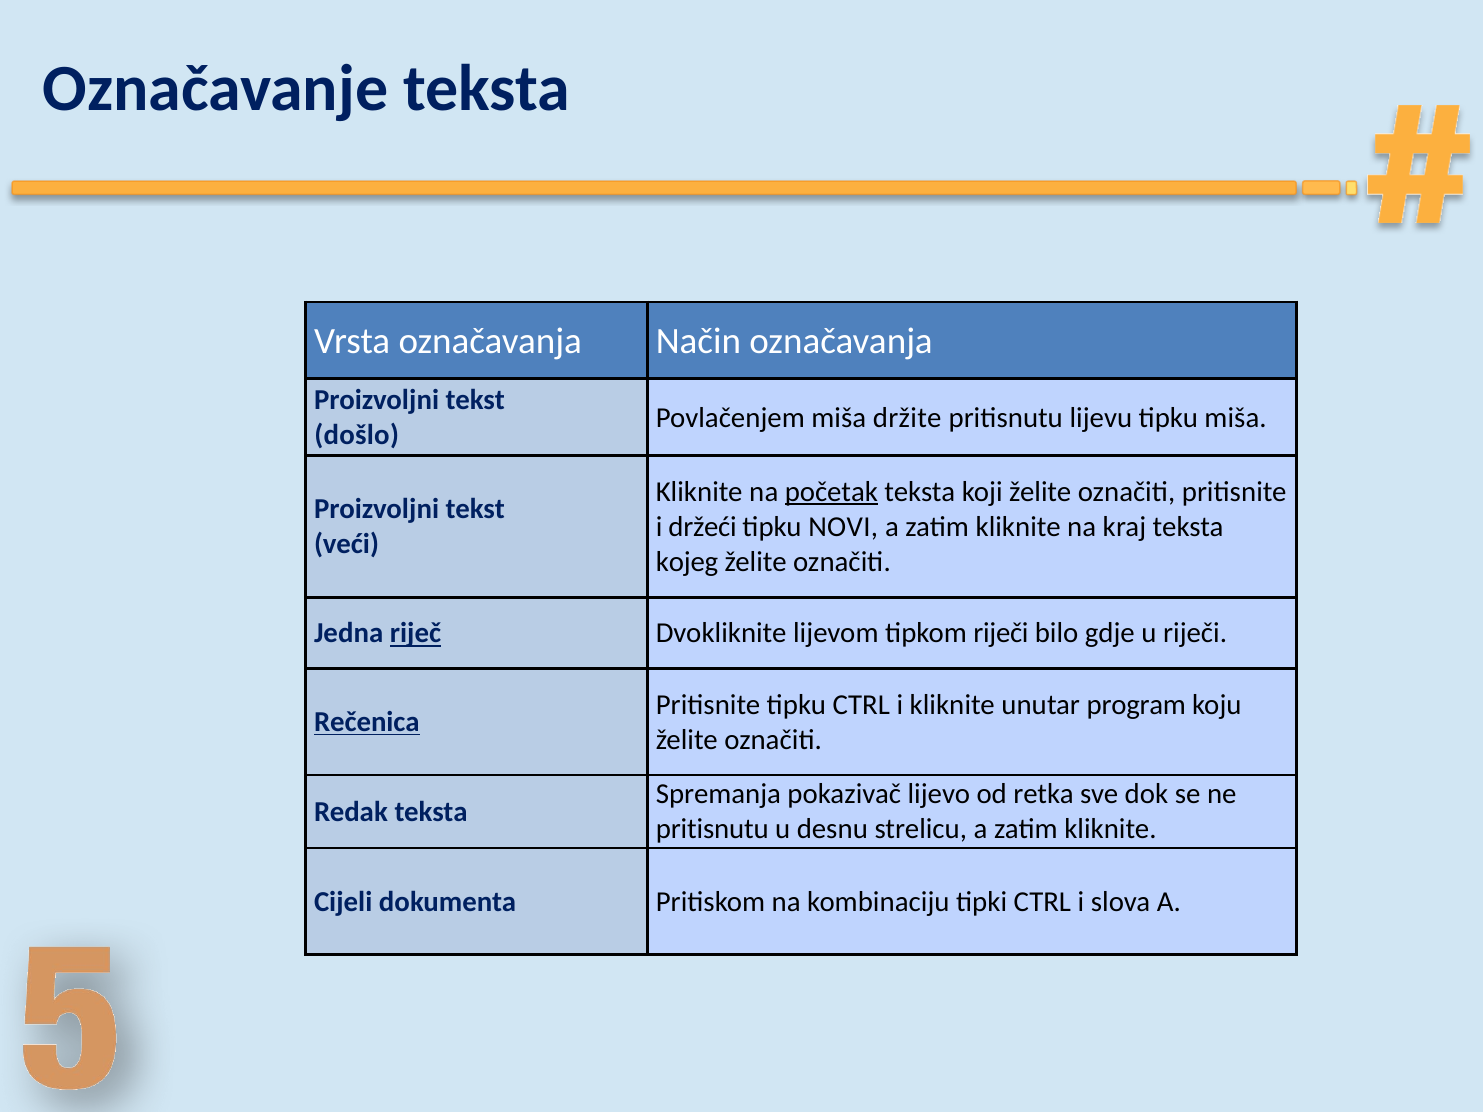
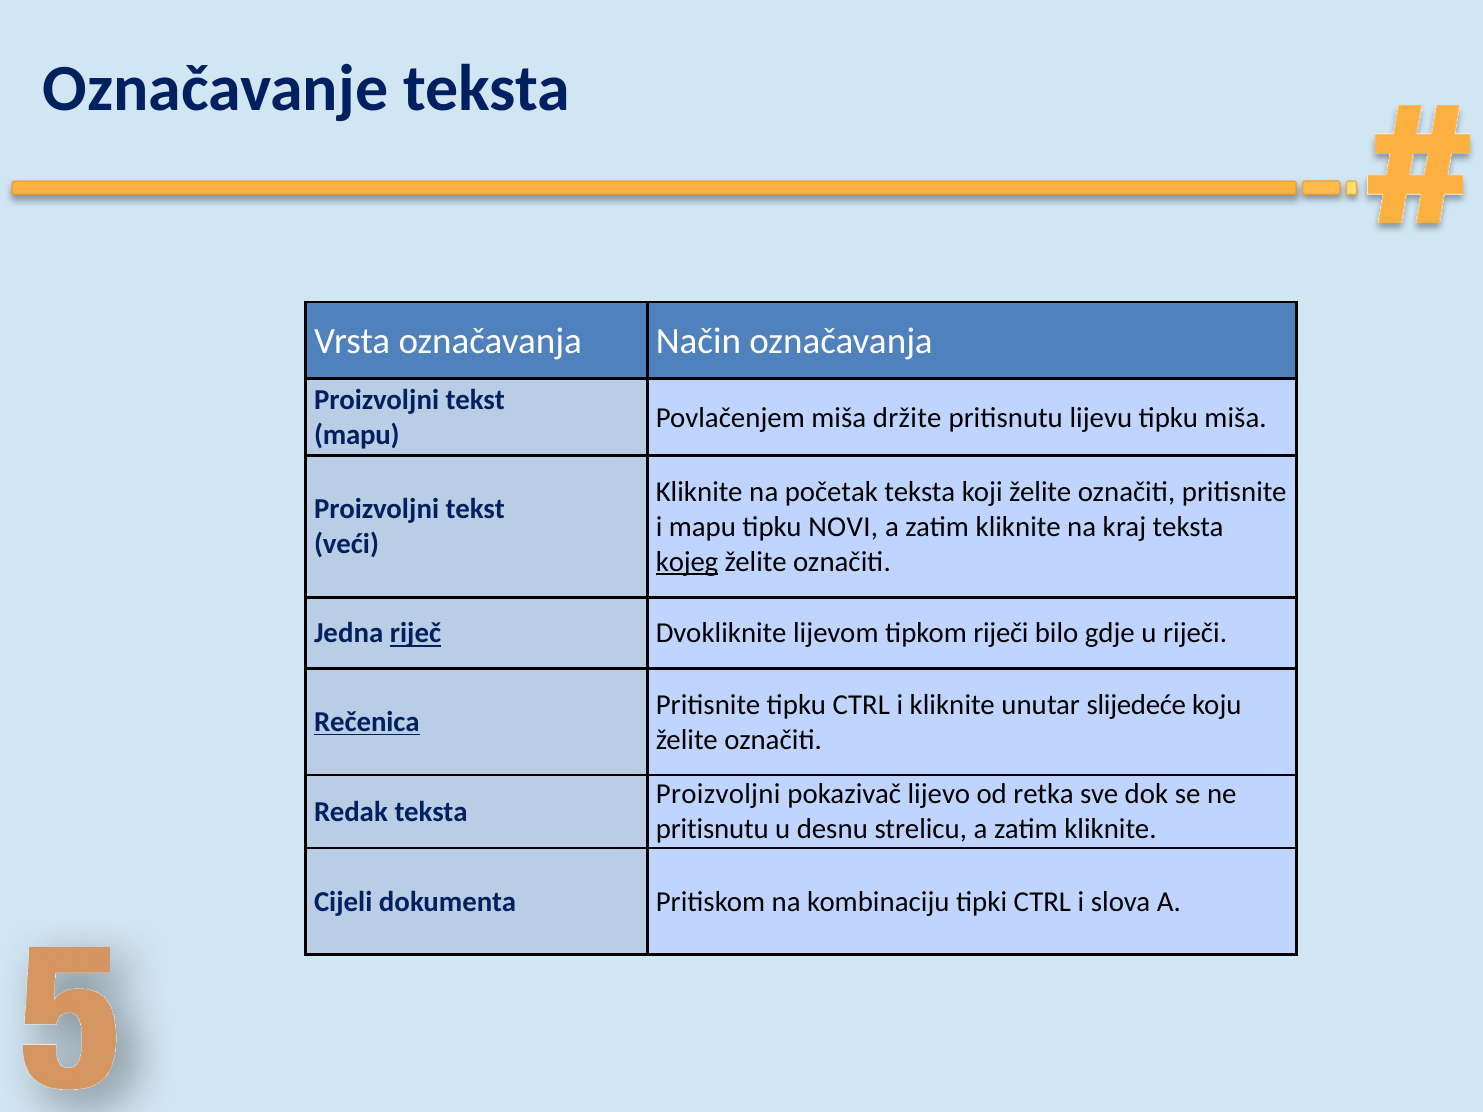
došlo at (357, 435): došlo -> mapu
početak underline: present -> none
i držeći: držeći -> mapu
kojeg underline: none -> present
program: program -> slijedeće
Spremanja at (718, 795): Spremanja -> Proizvoljni
